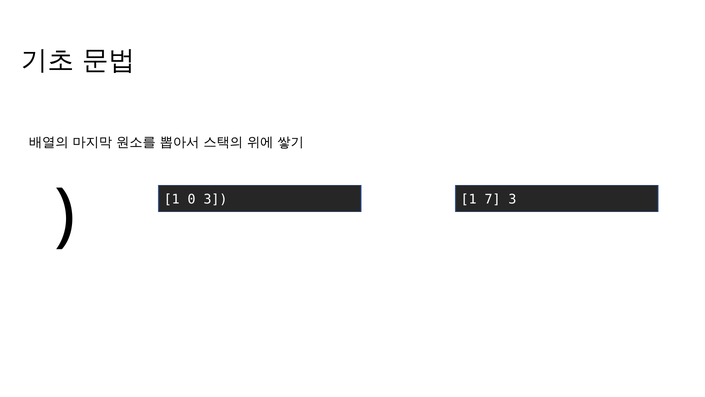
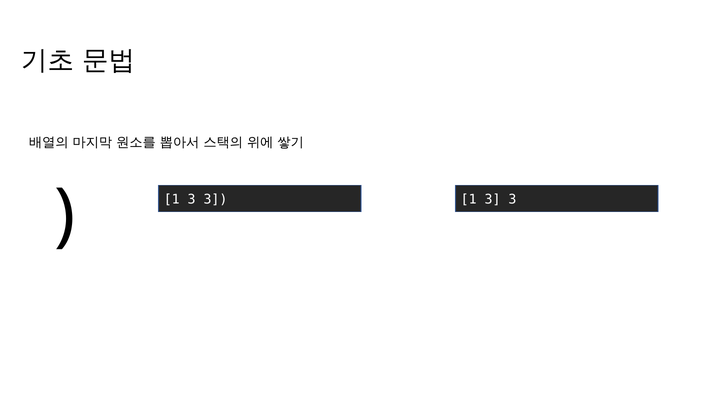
0 at (192, 199): 0 -> 3
3 1 7: 7 -> 3
